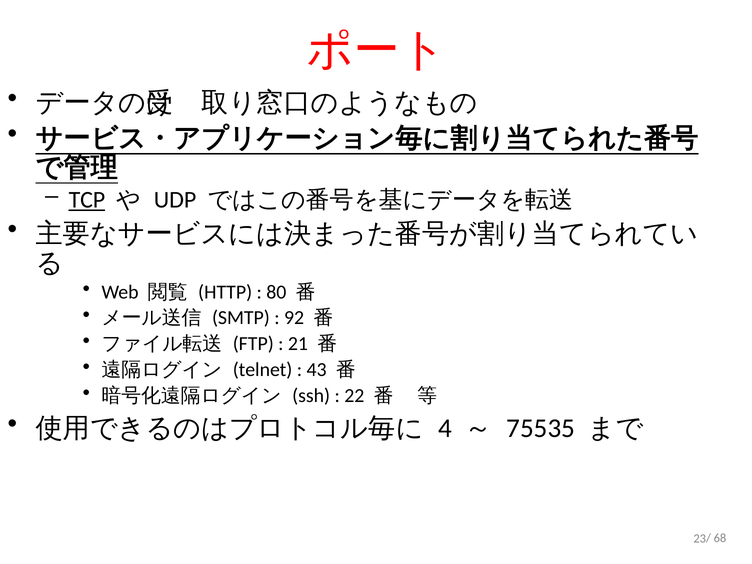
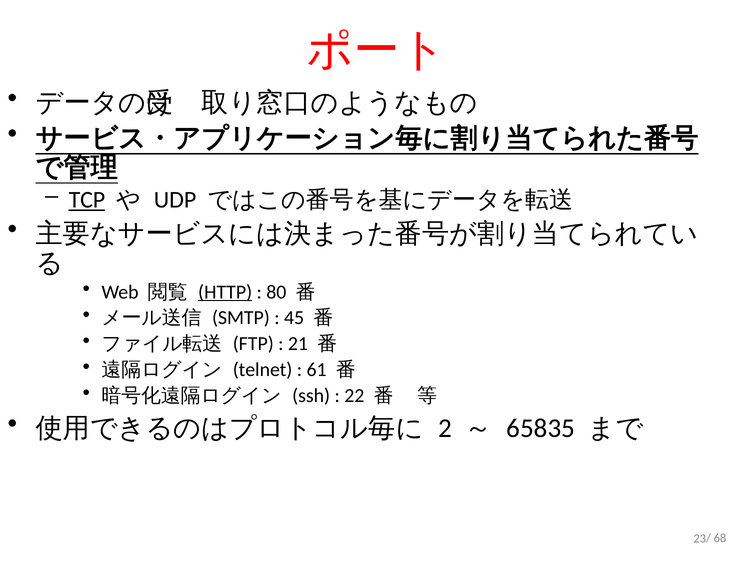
HTTP underline: none -> present
92: 92 -> 45
43: 43 -> 61
4: 4 -> 2
75535: 75535 -> 65835
